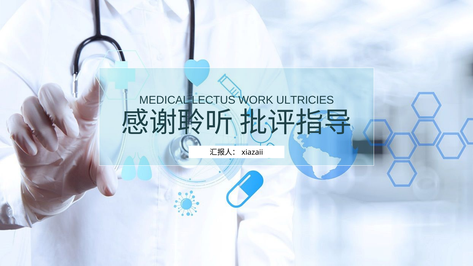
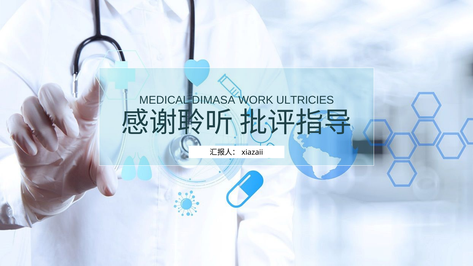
LECTUS: LECTUS -> DIMASA
